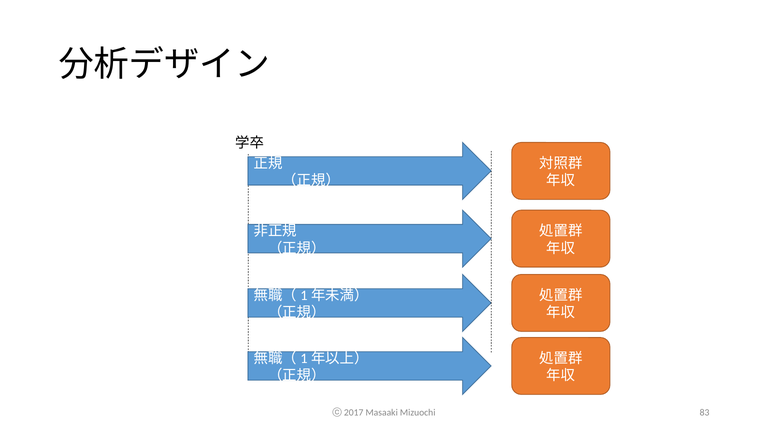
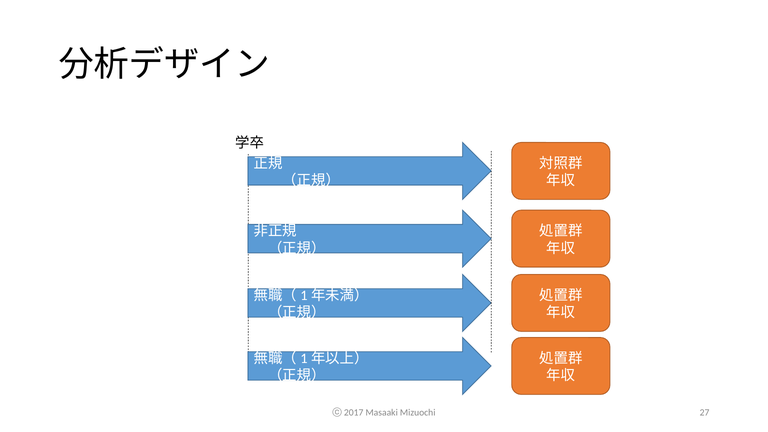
83: 83 -> 27
